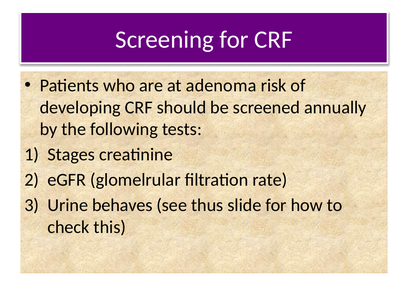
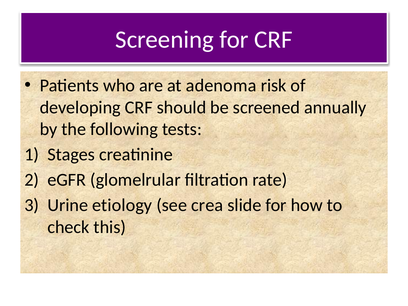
behaves: behaves -> etiology
thus: thus -> crea
